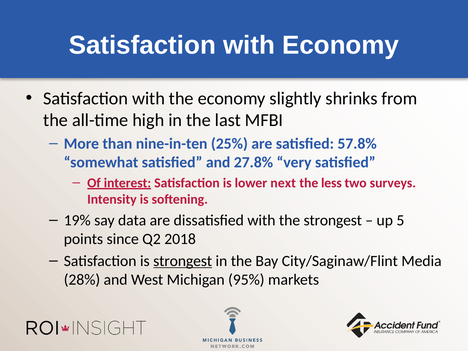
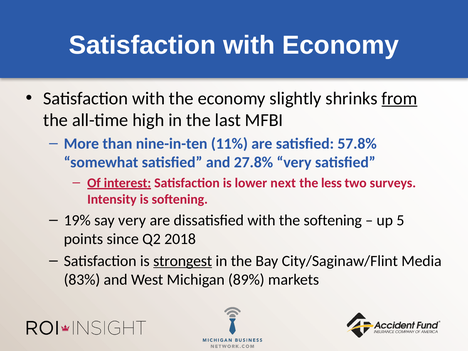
from underline: none -> present
25%: 25% -> 11%
say data: data -> very
the strongest: strongest -> softening
28%: 28% -> 83%
95%: 95% -> 89%
